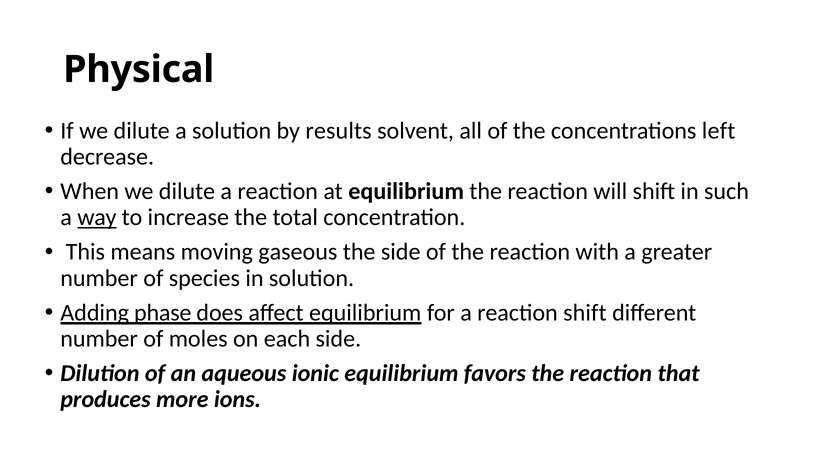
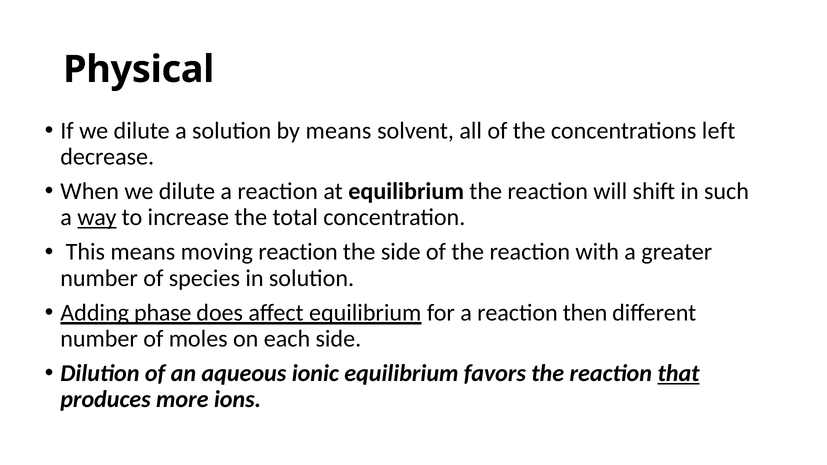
by results: results -> means
moving gaseous: gaseous -> reaction
reaction shift: shift -> then
that underline: none -> present
